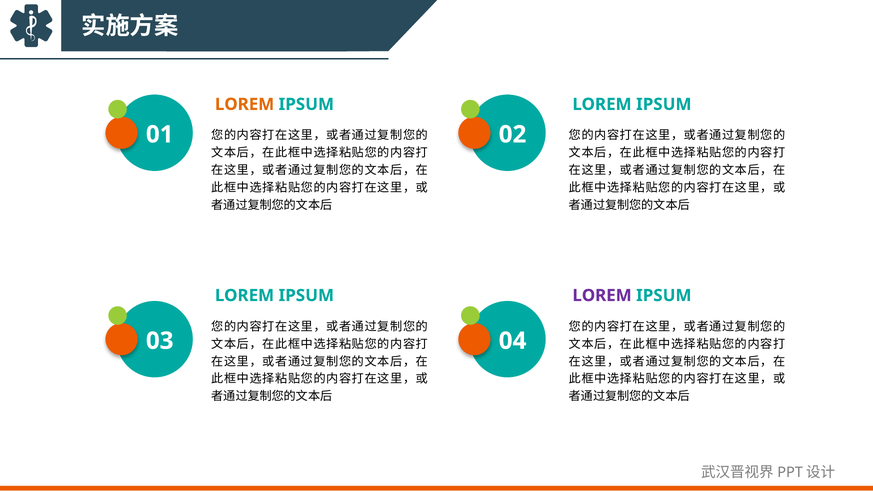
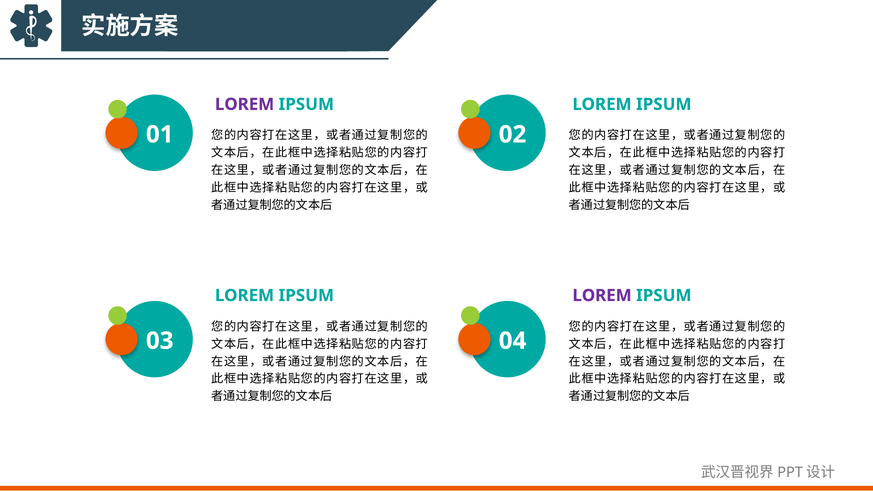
LOREM at (245, 104) colour: orange -> purple
